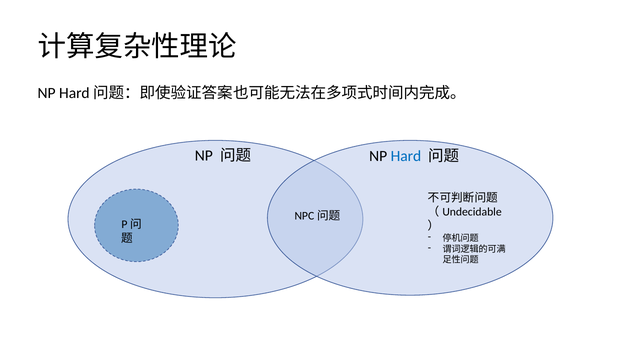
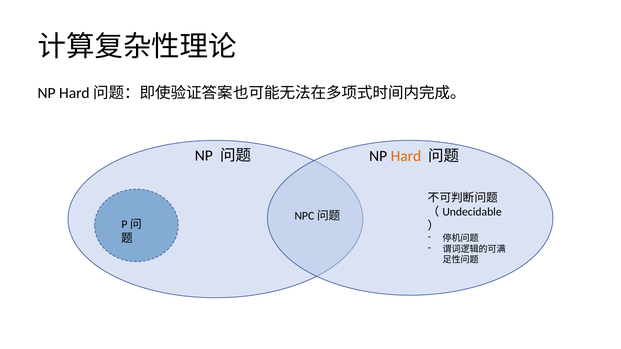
Hard colour: blue -> orange
